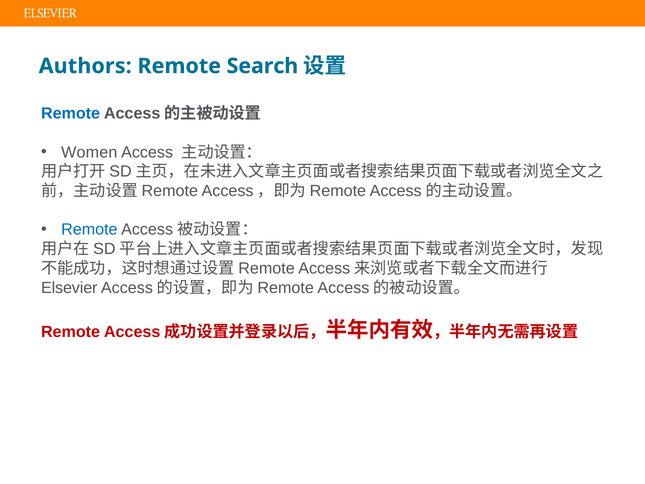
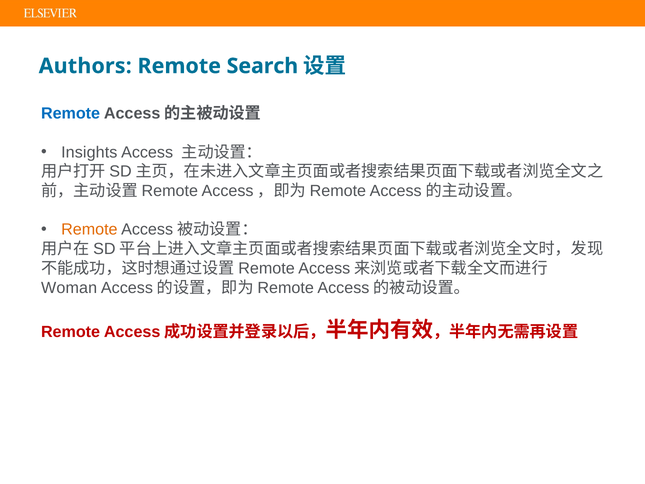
Women: Women -> Insights
Remote at (89, 230) colour: blue -> orange
Elsevier: Elsevier -> Woman
